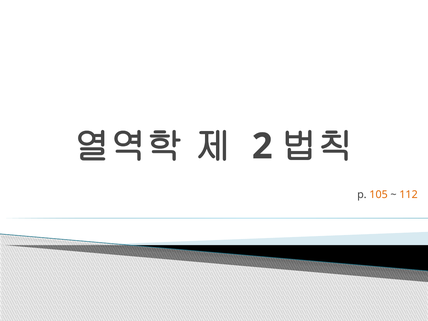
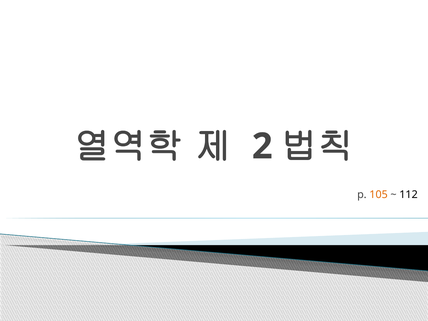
112 colour: orange -> black
